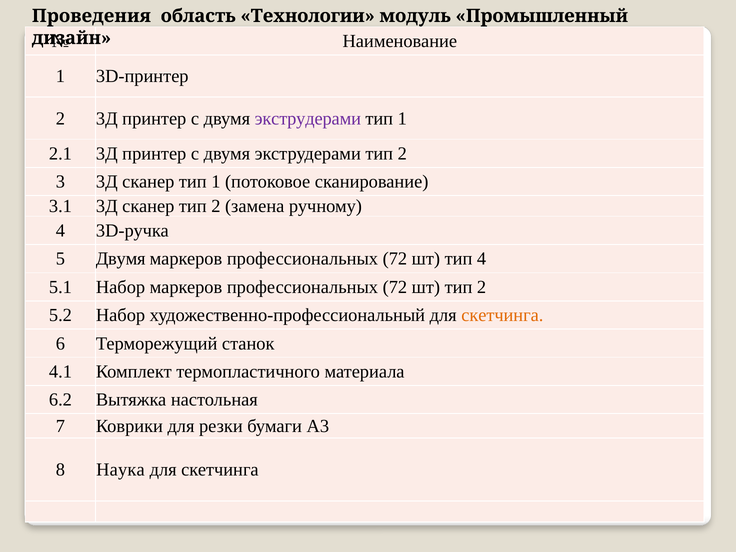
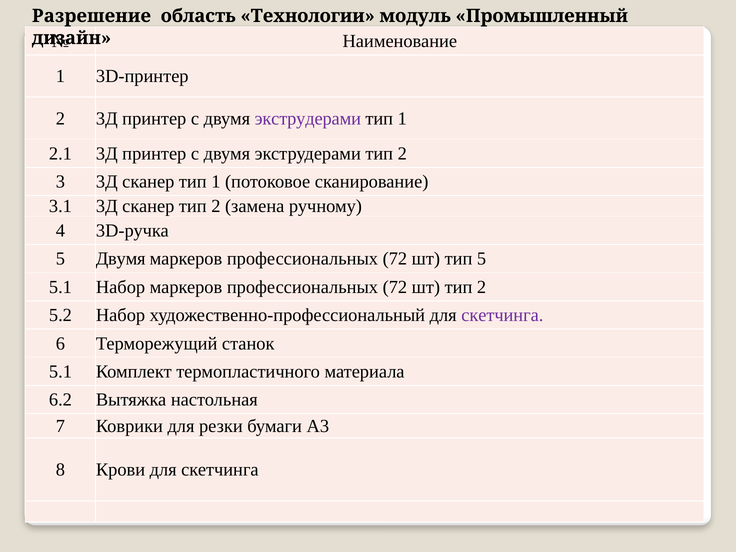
Проведения: Проведения -> Разрешение
тип 4: 4 -> 5
скетчинга at (502, 315) colour: orange -> purple
4.1 at (60, 372): 4.1 -> 5.1
Наука: Наука -> Крови
